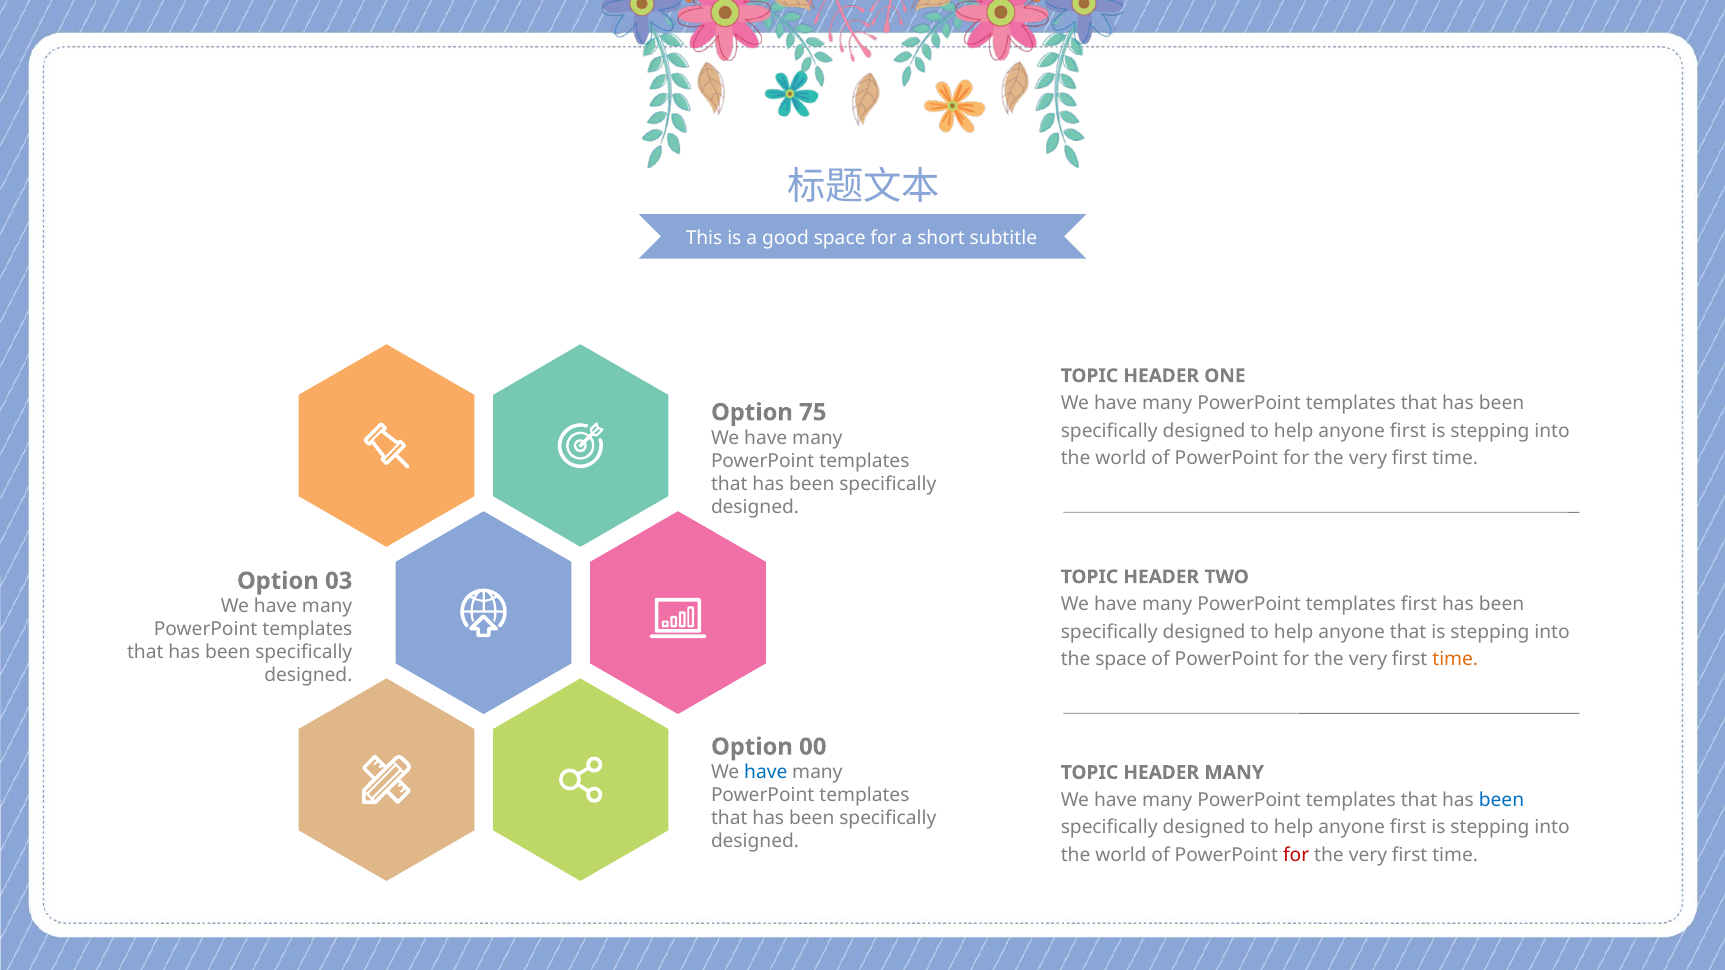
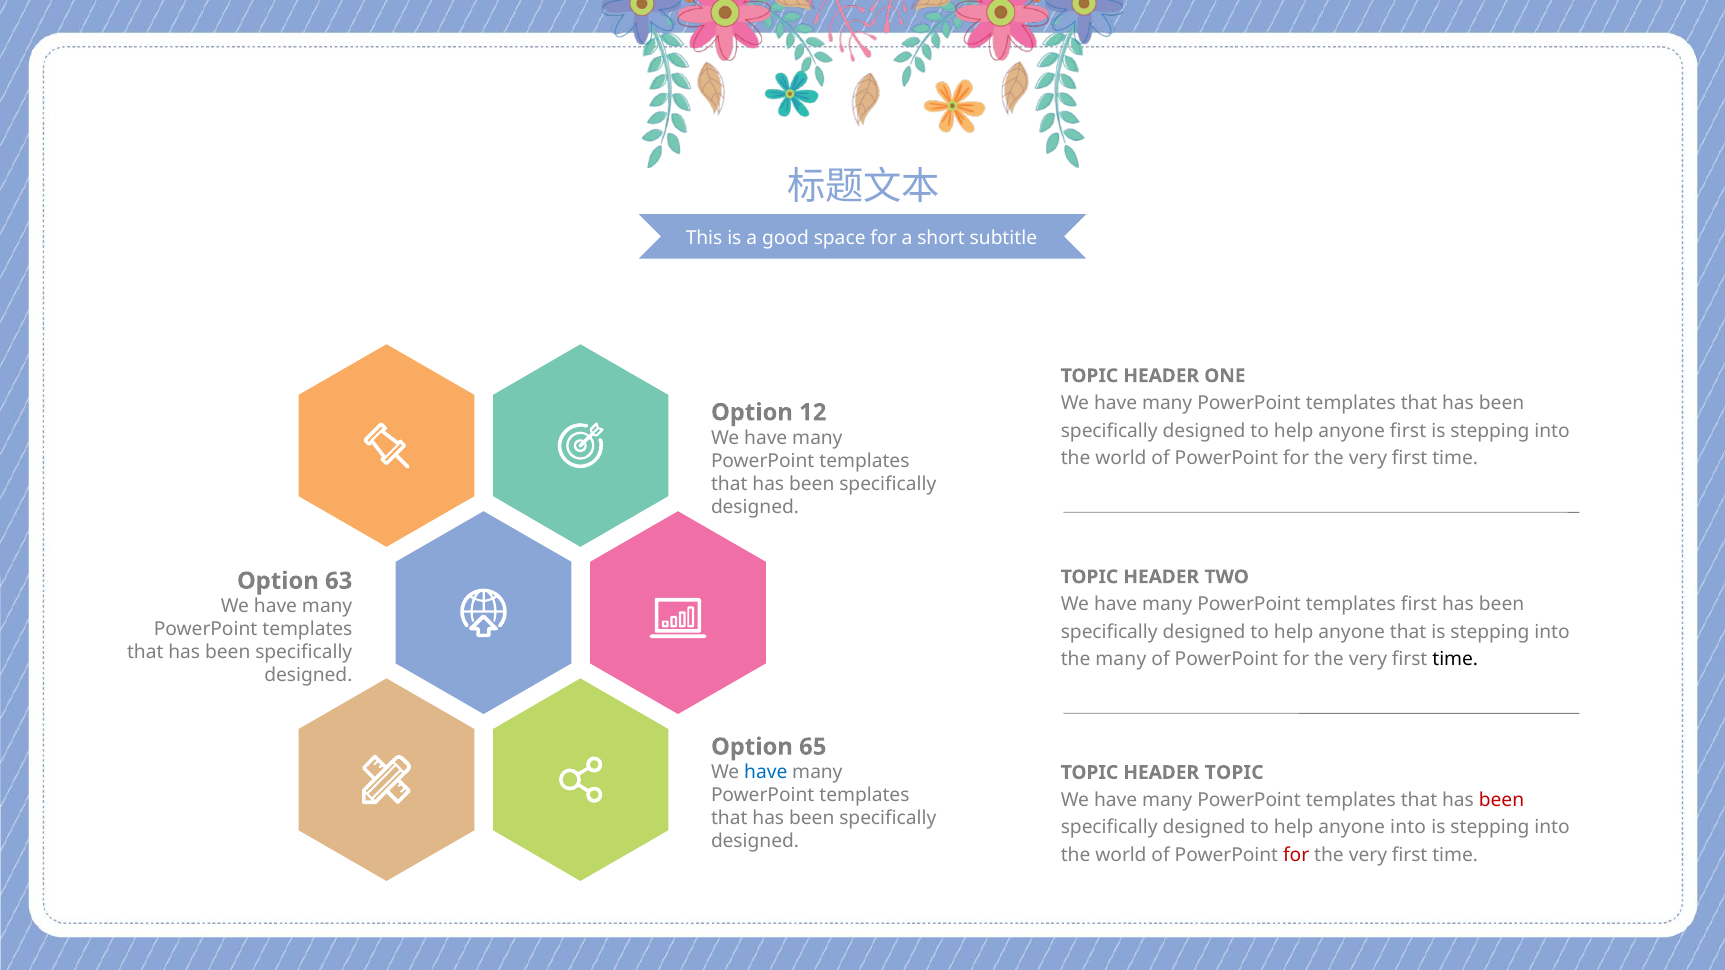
75: 75 -> 12
03: 03 -> 63
the space: space -> many
time at (1455, 660) colour: orange -> black
00: 00 -> 65
HEADER MANY: MANY -> TOPIC
been at (1502, 800) colour: blue -> red
first at (1408, 828): first -> into
